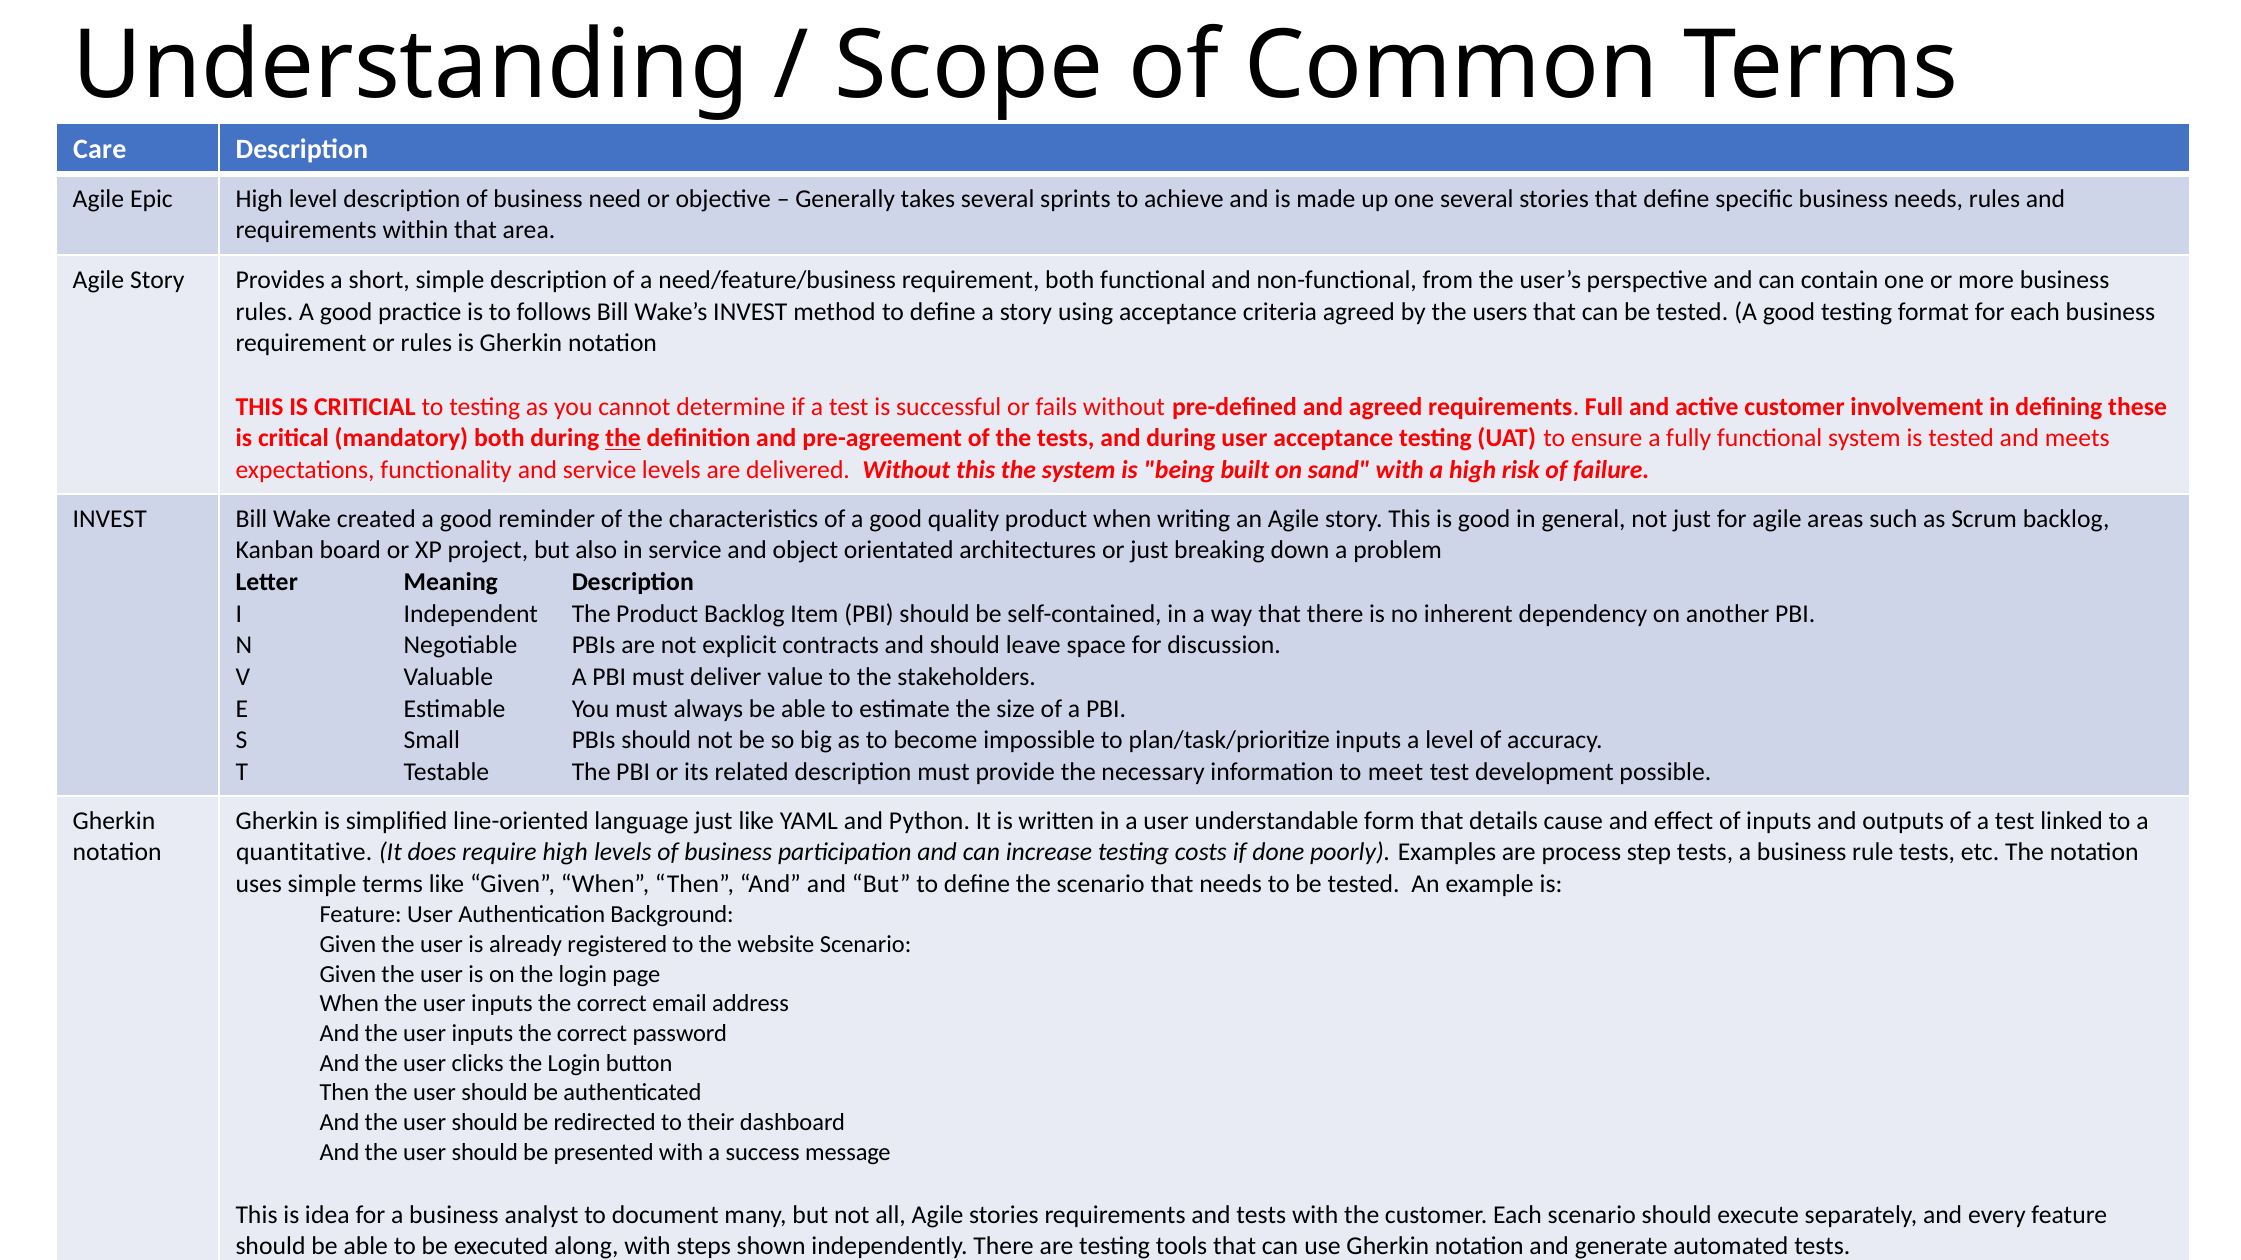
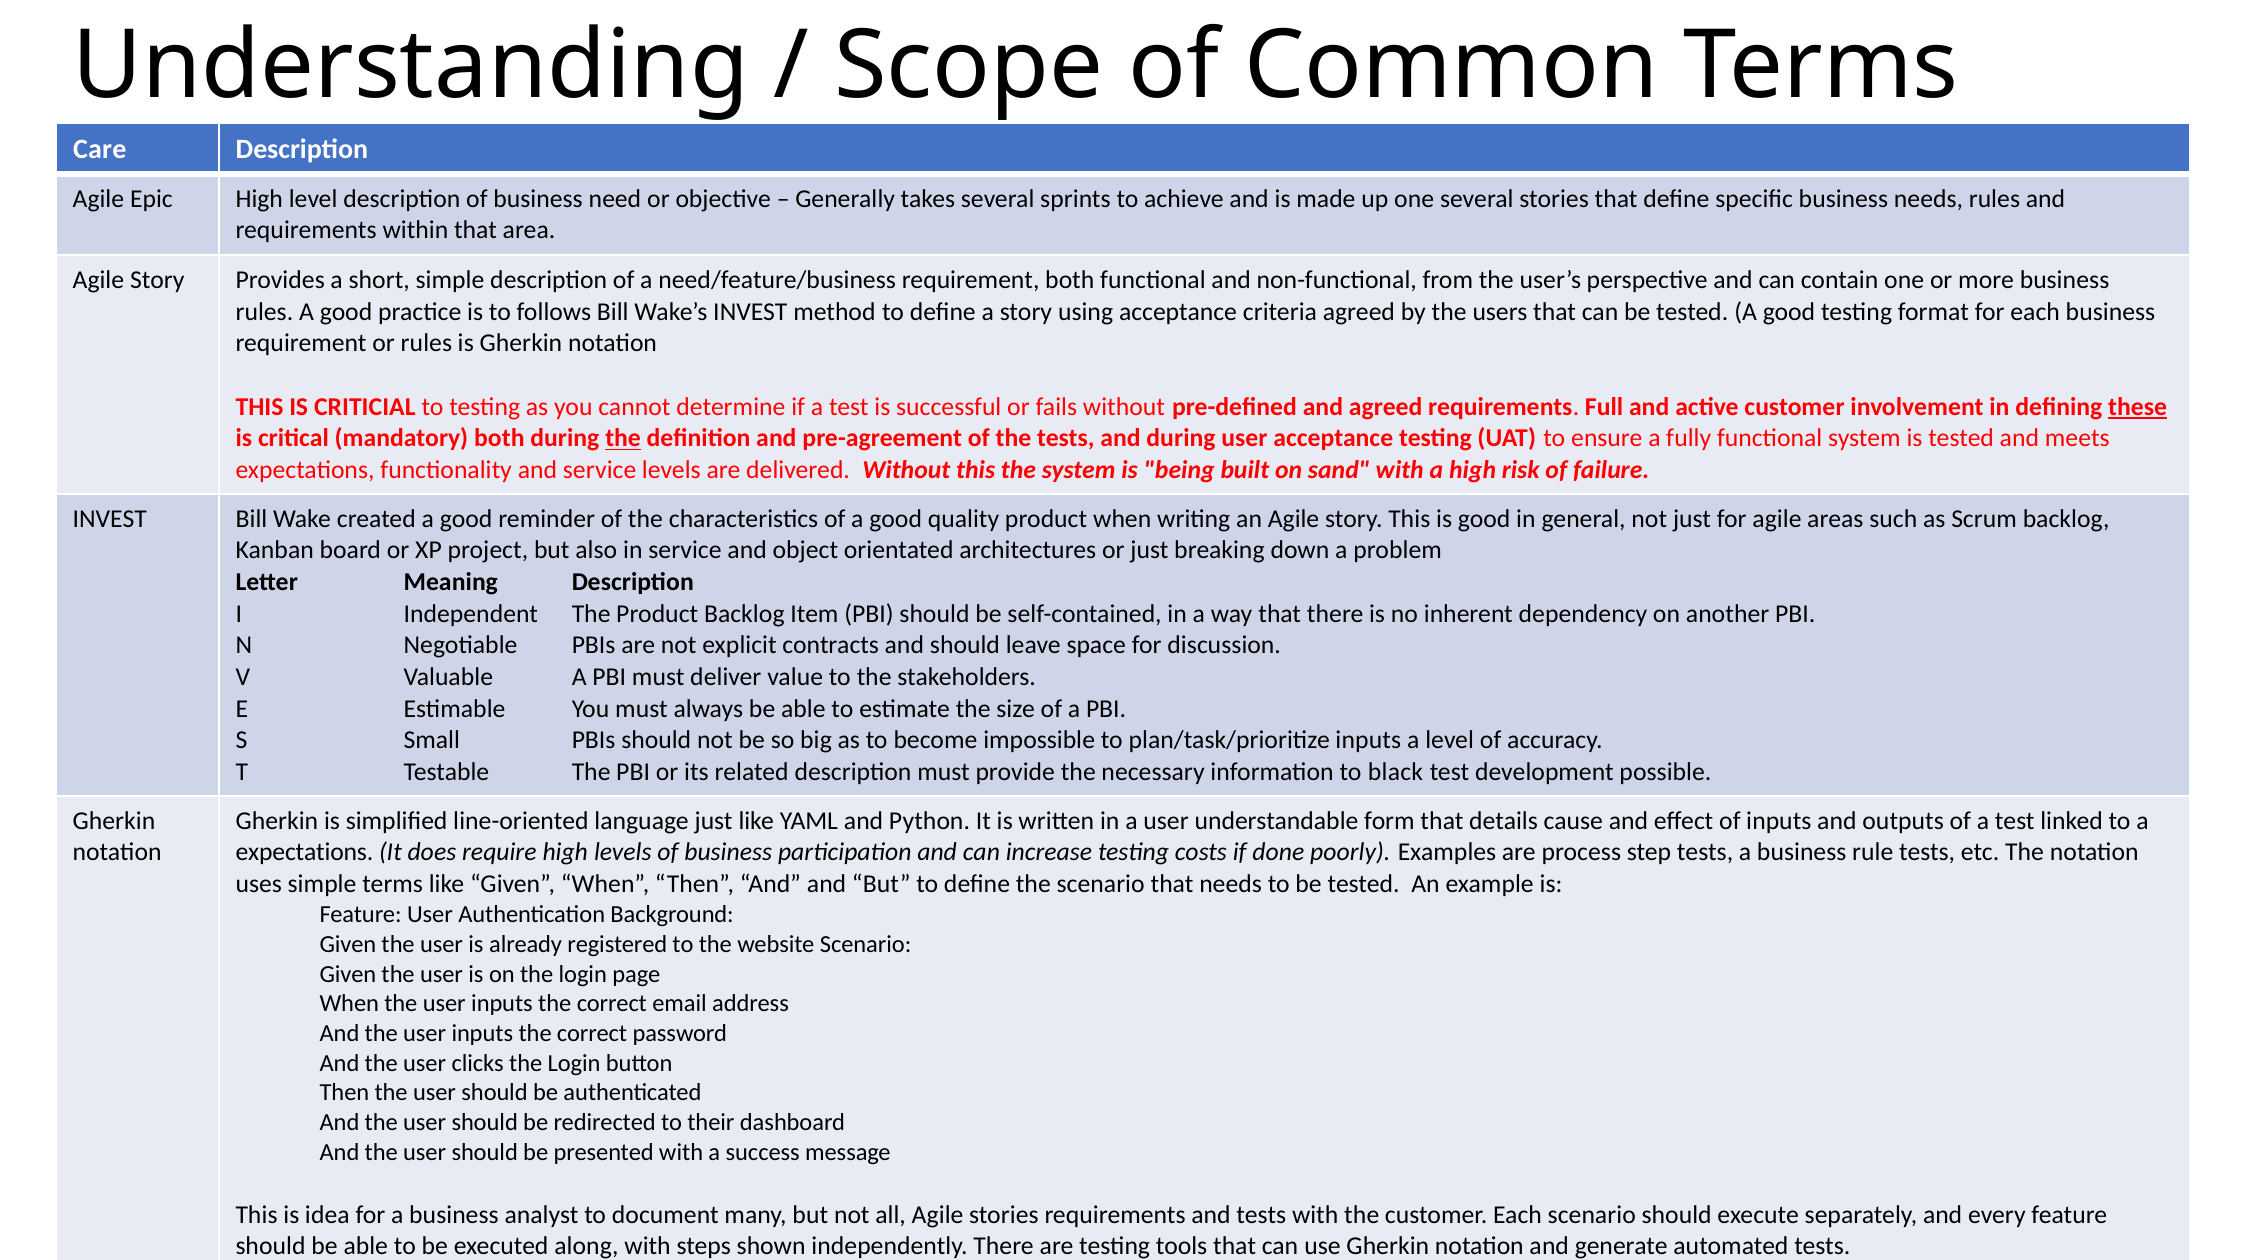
these underline: none -> present
meet: meet -> black
quantitative at (304, 853): quantitative -> expectations
